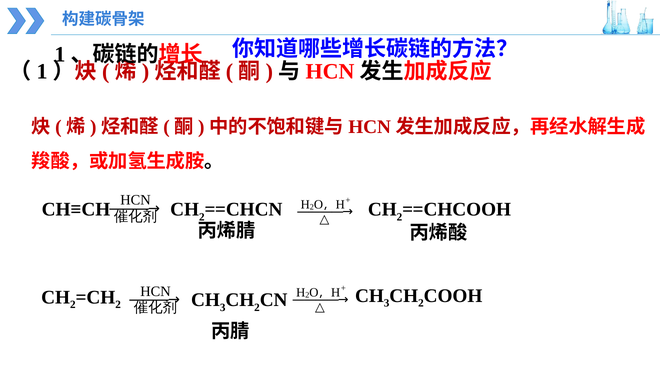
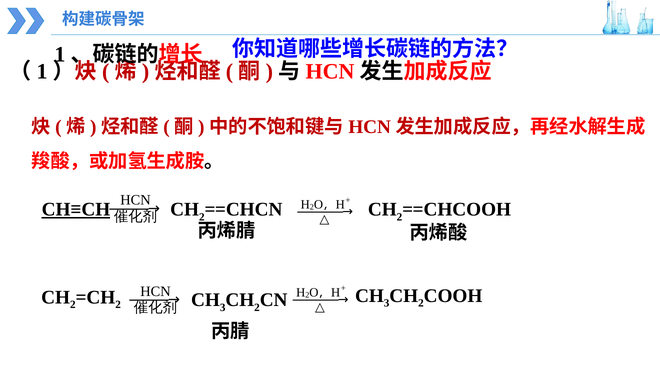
CH≡CH underline: none -> present
